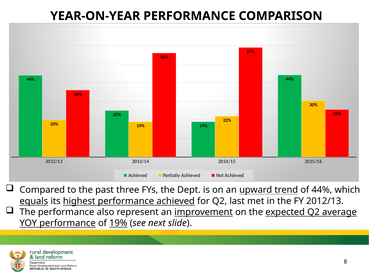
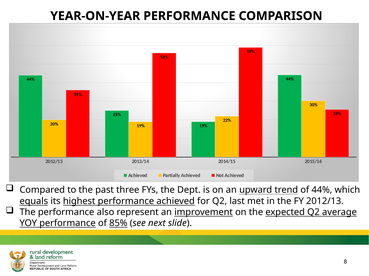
of 19%: 19% -> 85%
